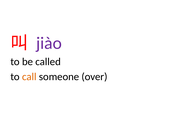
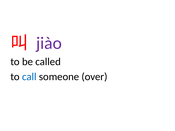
call colour: orange -> blue
